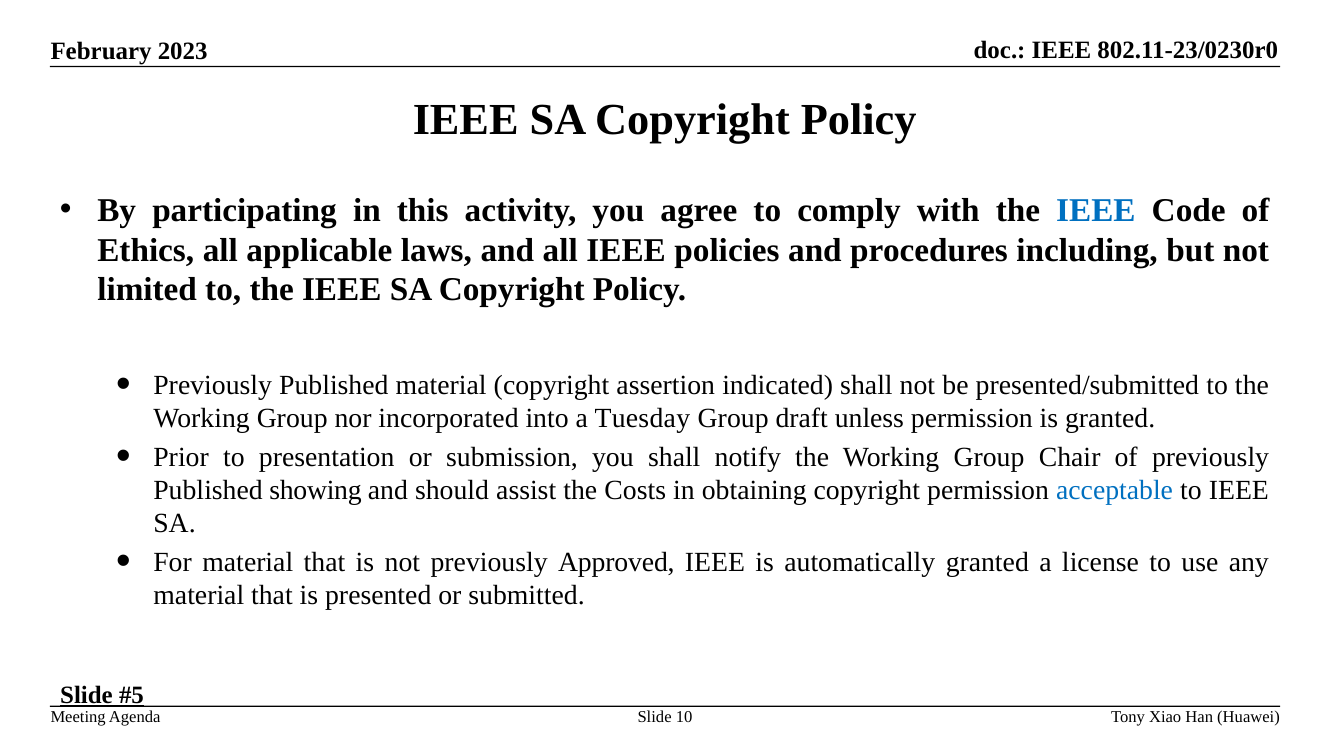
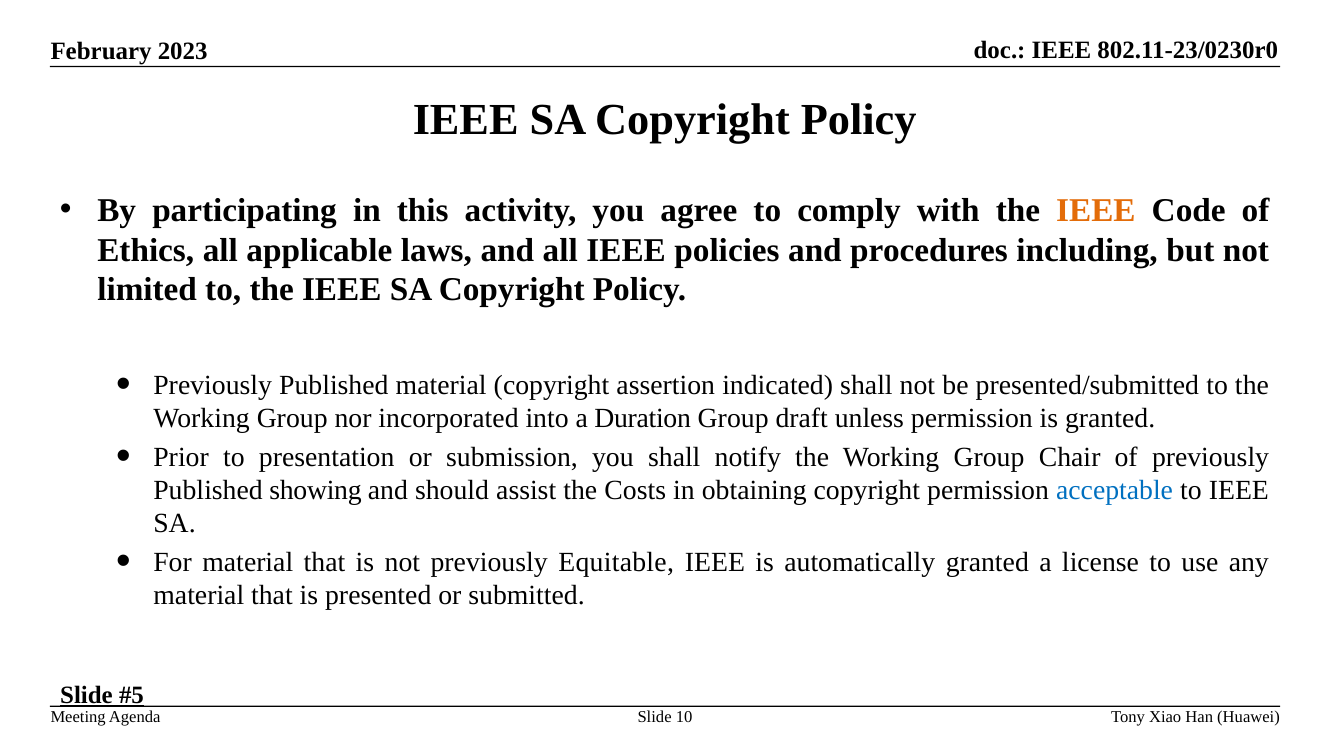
IEEE at (1096, 210) colour: blue -> orange
Tuesday: Tuesday -> Duration
Approved: Approved -> Equitable
